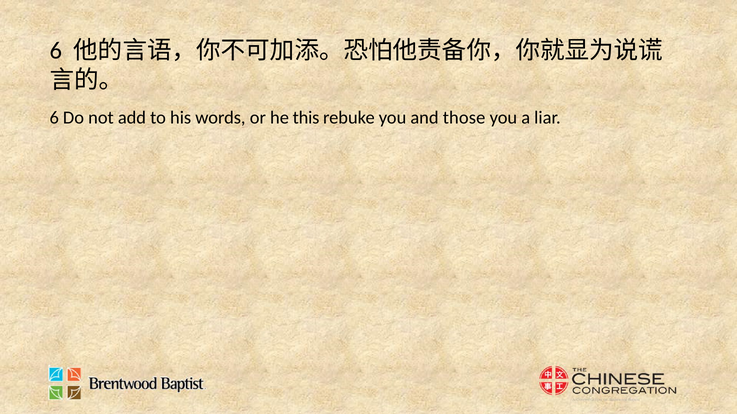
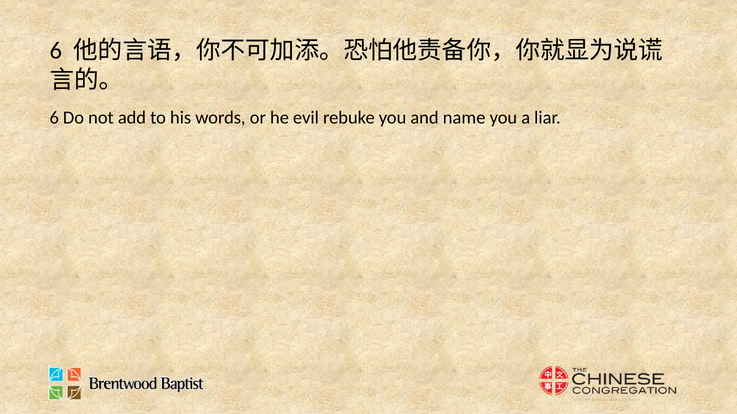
this: this -> evil
those: those -> name
